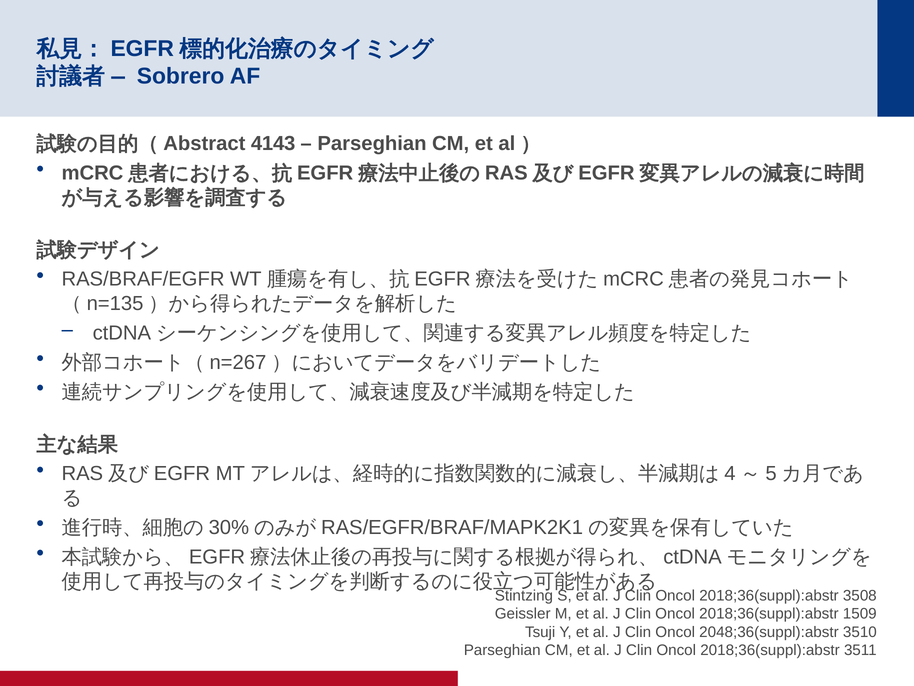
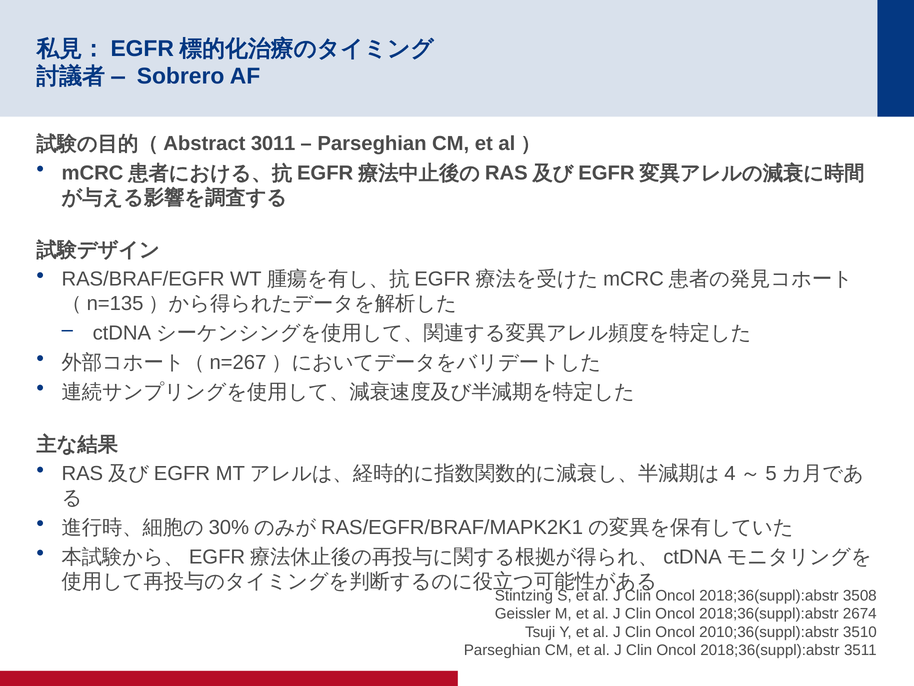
4143: 4143 -> 3011
1509: 1509 -> 2674
2048;36(suppl):abstr: 2048;36(suppl):abstr -> 2010;36(suppl):abstr
